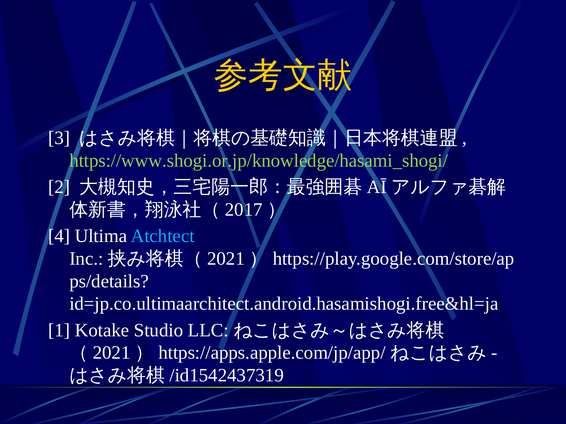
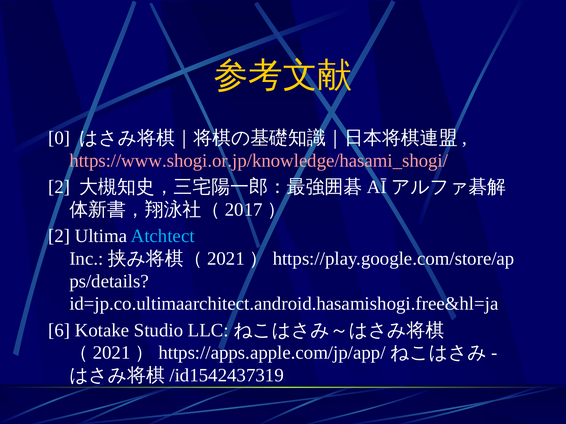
3: 3 -> 0
https://www.shogi.or.jp/knowledge/hasami_shogi/ colour: light green -> pink
4 at (59, 236): 4 -> 2
1: 1 -> 6
